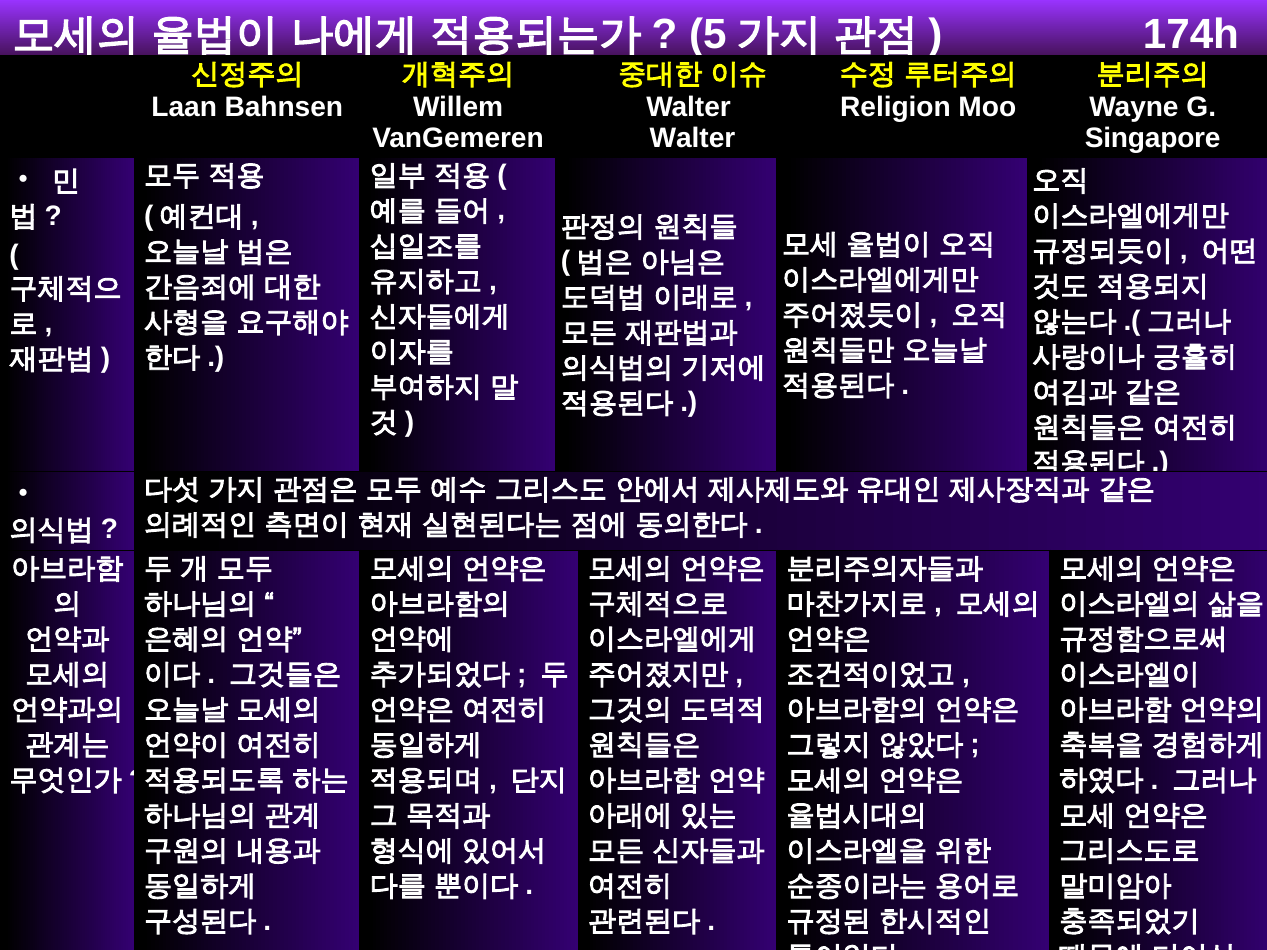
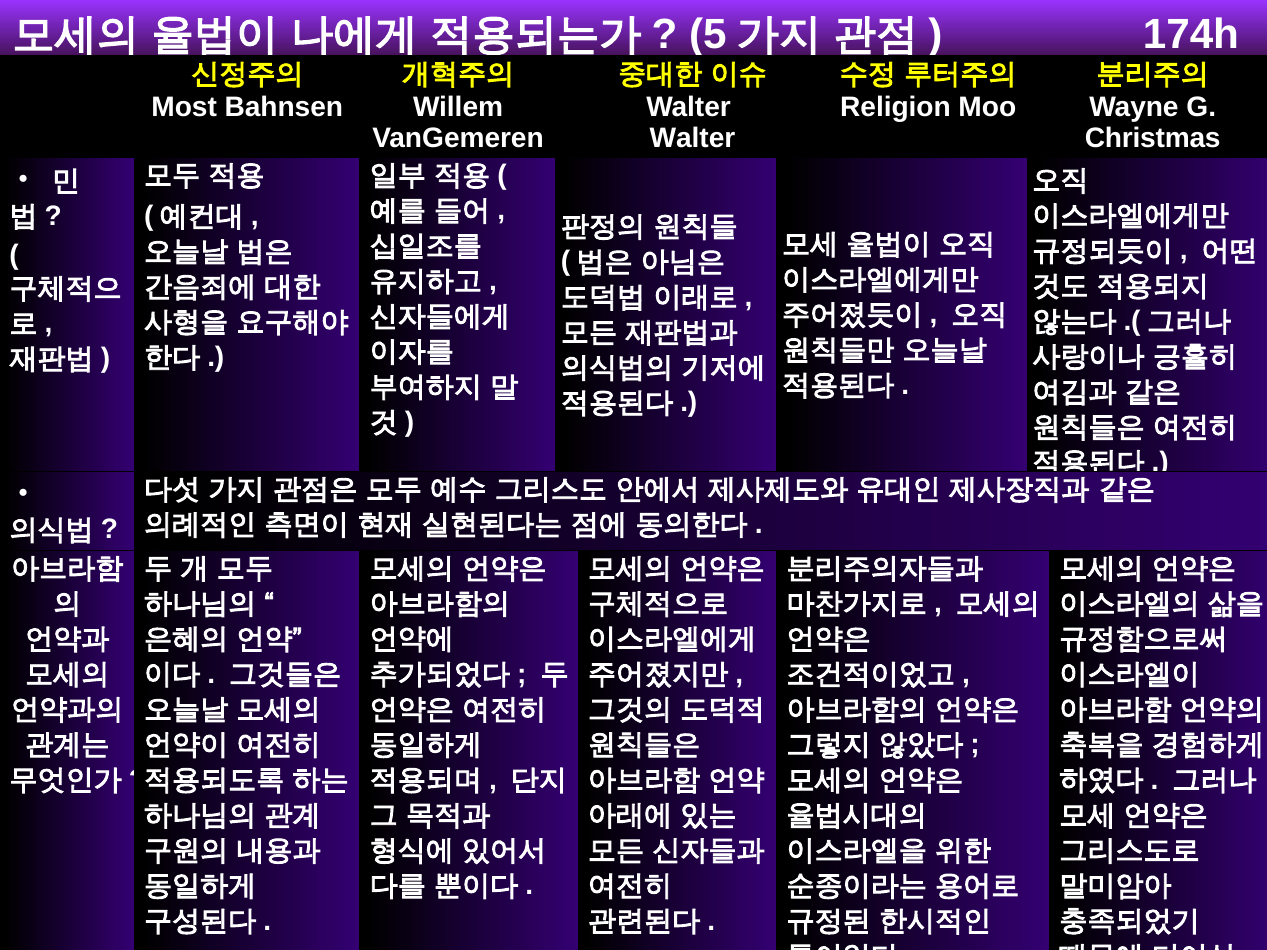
Laan: Laan -> Most
Singapore: Singapore -> Christmas
